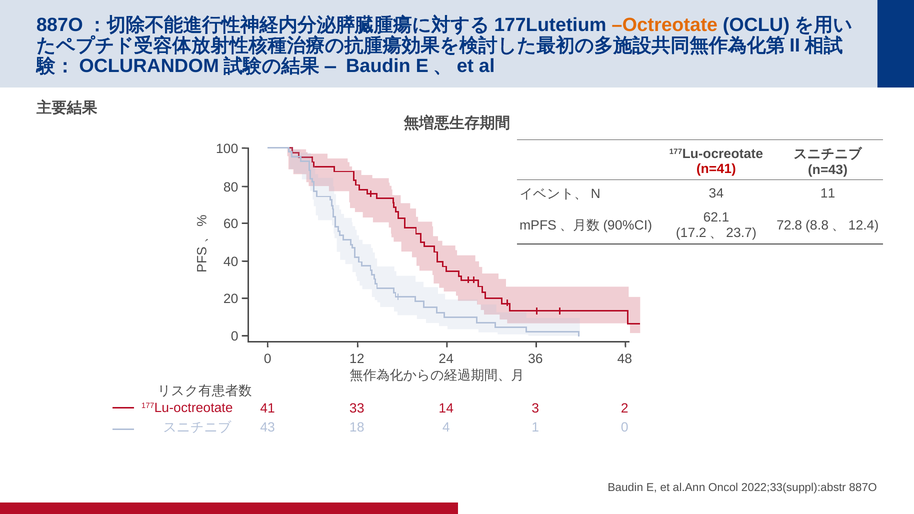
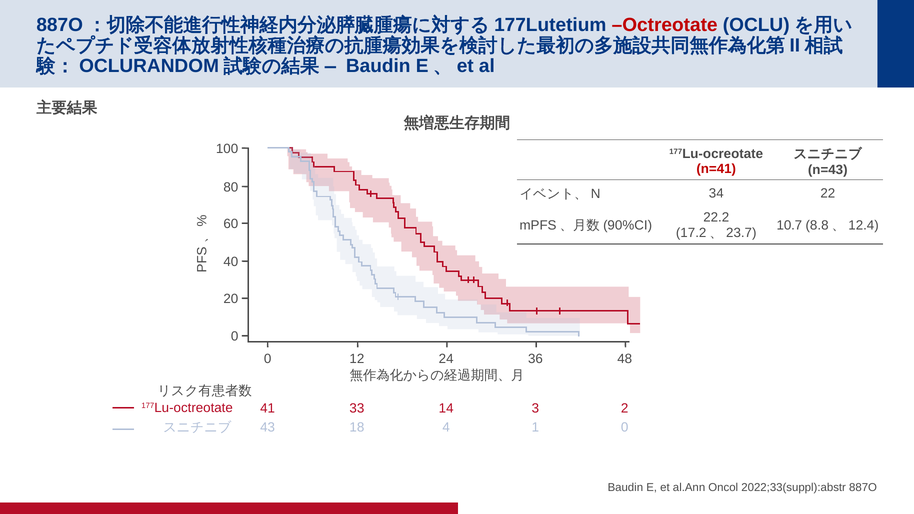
Octreotate colour: orange -> red
11: 11 -> 22
62.1: 62.1 -> 22.2
72.8: 72.8 -> 10.7
